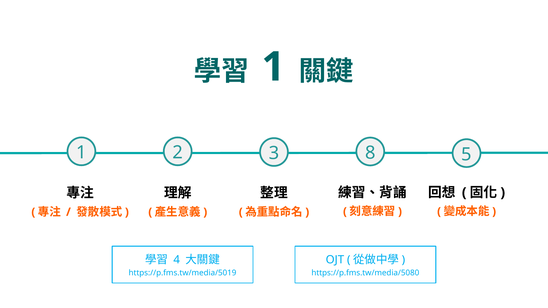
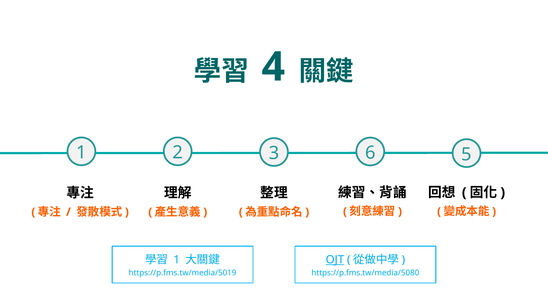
1 at (273, 67): 1 -> 4
8: 8 -> 6
4 at (177, 260): 4 -> 1
OJT underline: none -> present
